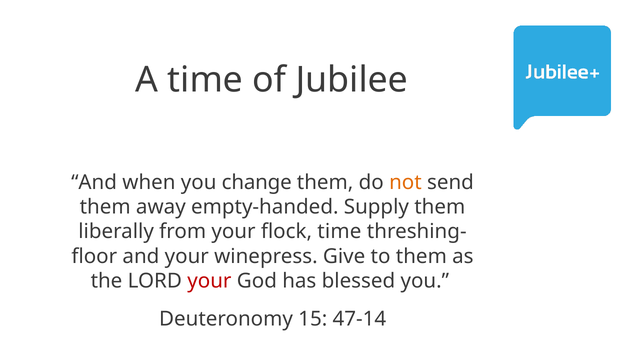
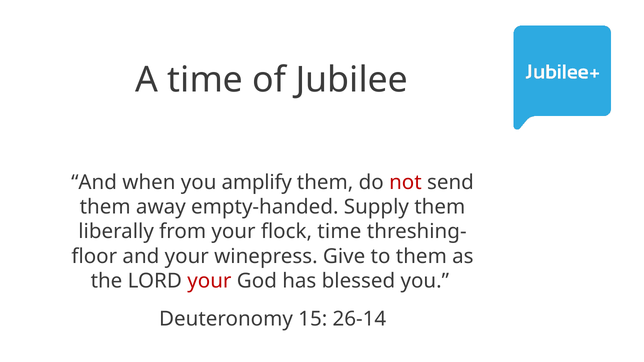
you change: change -> amplify
not colour: orange -> red
47-14: 47-14 -> 26-14
